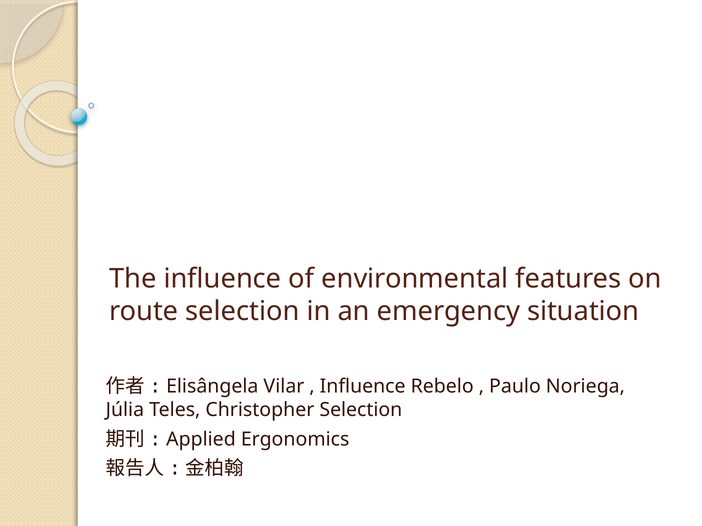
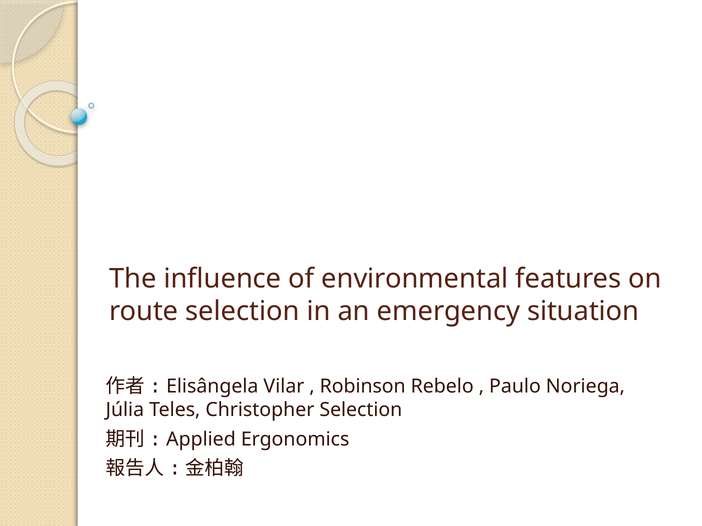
Influence at (363, 387): Influence -> Robinson
